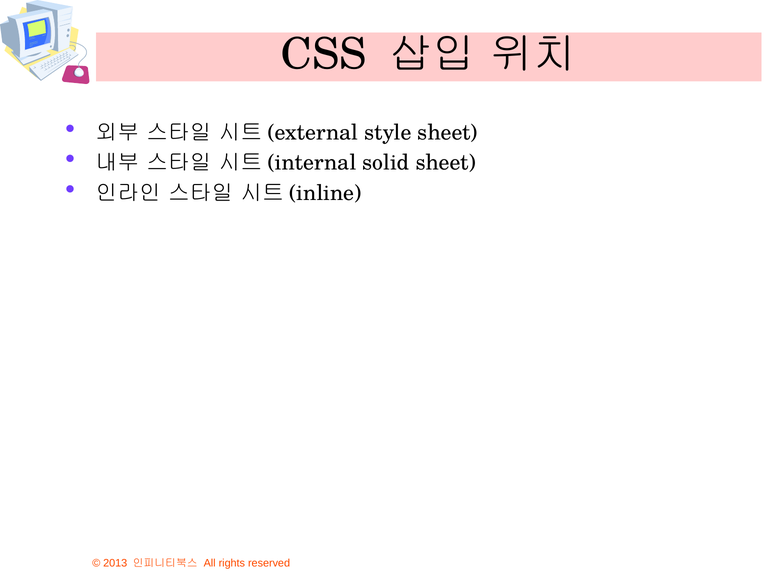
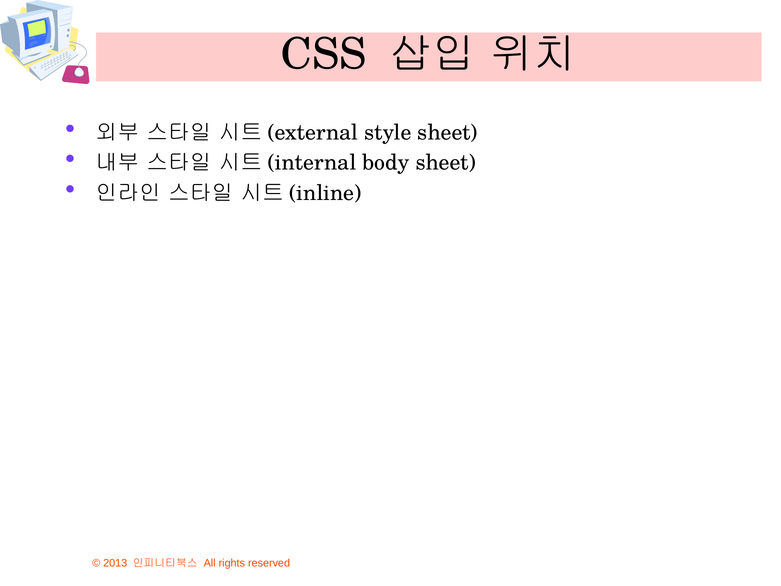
solid: solid -> body
